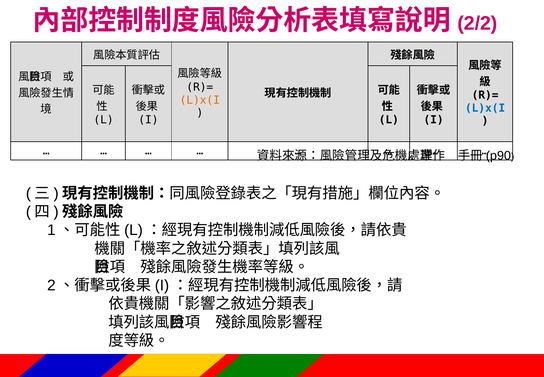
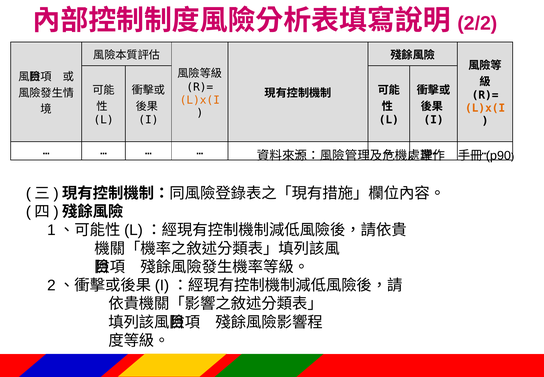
L)x(I at (485, 108) colour: blue -> orange
